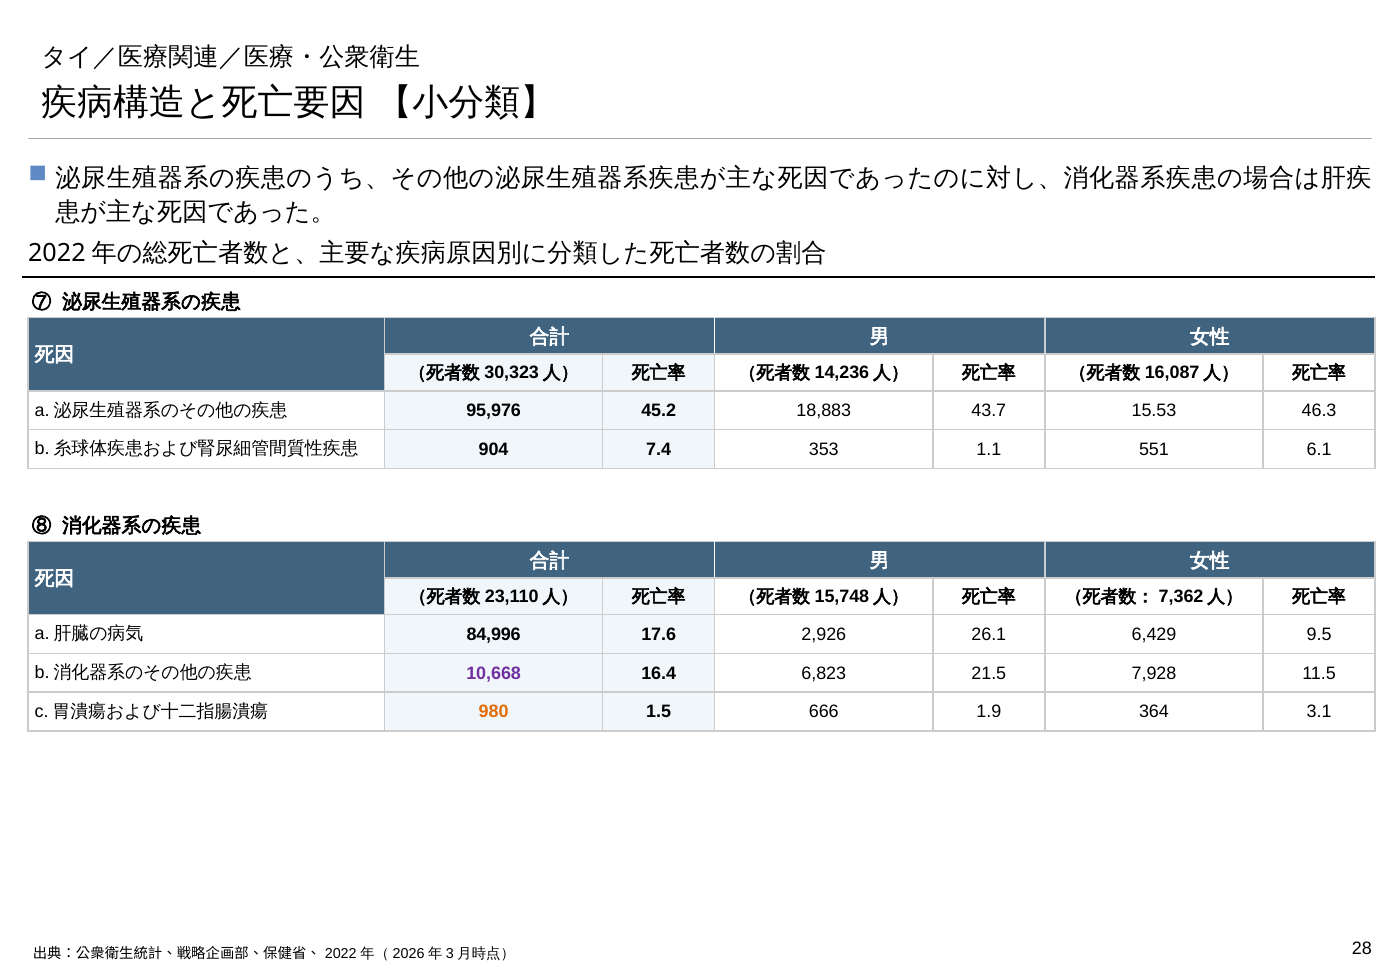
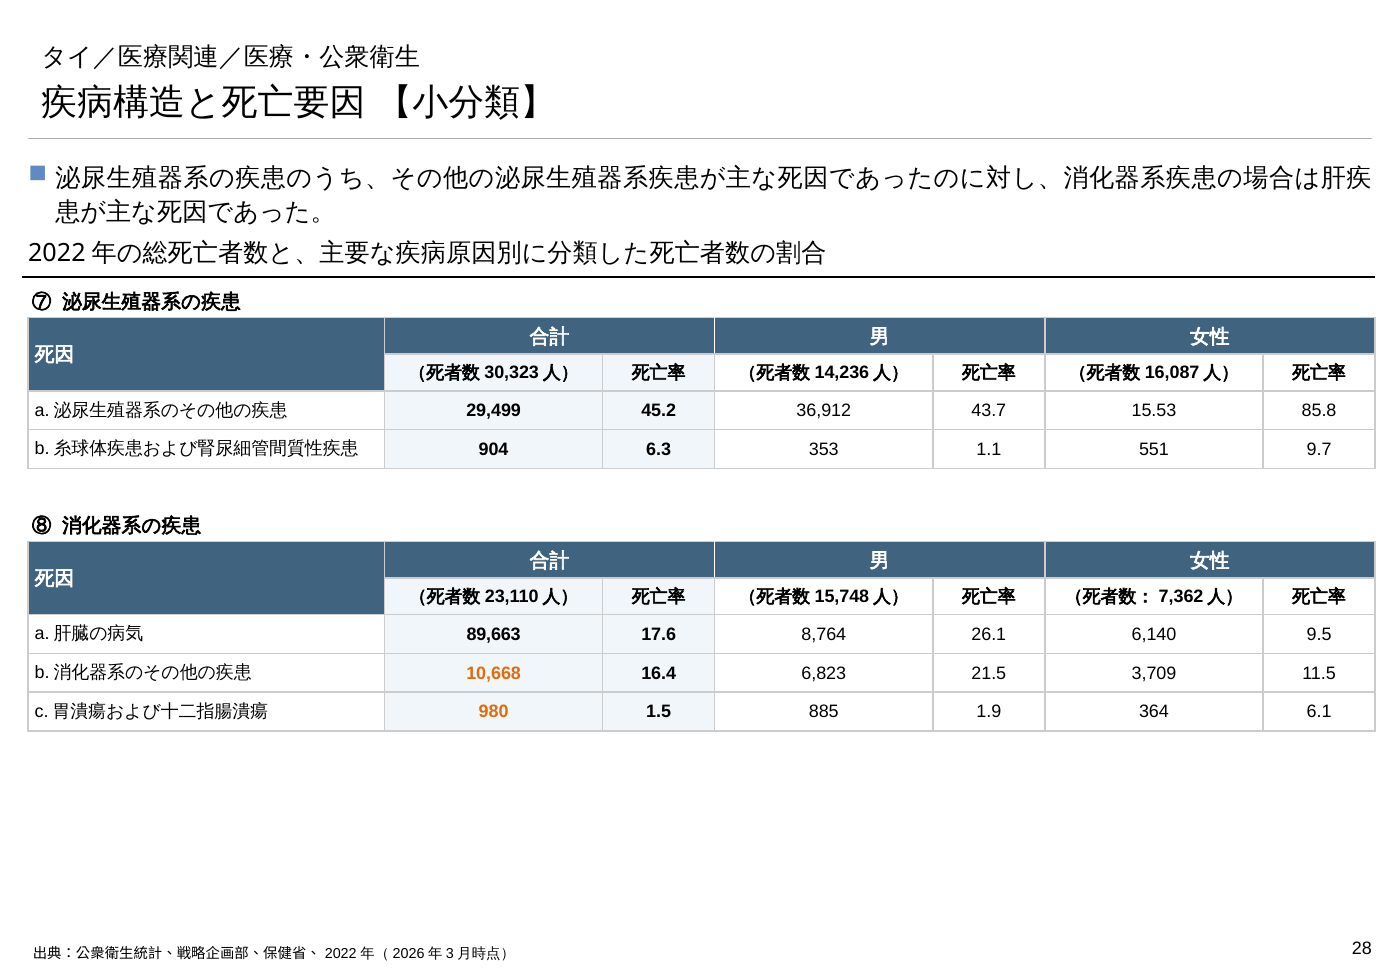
95,976: 95,976 -> 29,499
18,883: 18,883 -> 36,912
46.3: 46.3 -> 85.8
7.4: 7.4 -> 6.3
6.1: 6.1 -> 9.7
84,996: 84,996 -> 89,663
2,926: 2,926 -> 8,764
6,429: 6,429 -> 6,140
10,668 colour: purple -> orange
7,928: 7,928 -> 3,709
666: 666 -> 885
3.1: 3.1 -> 6.1
